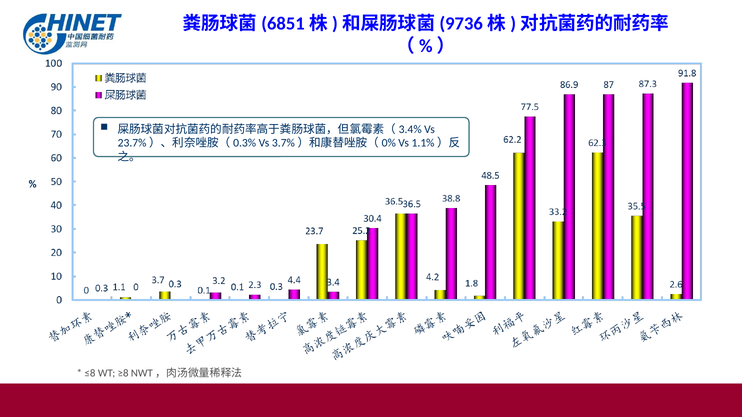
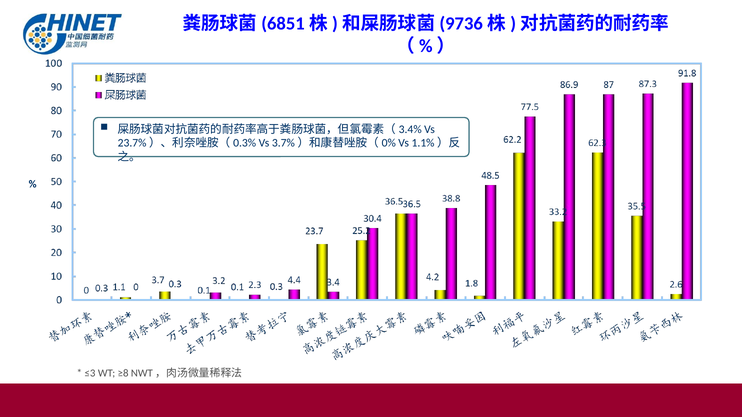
≤8: ≤8 -> ≤3
